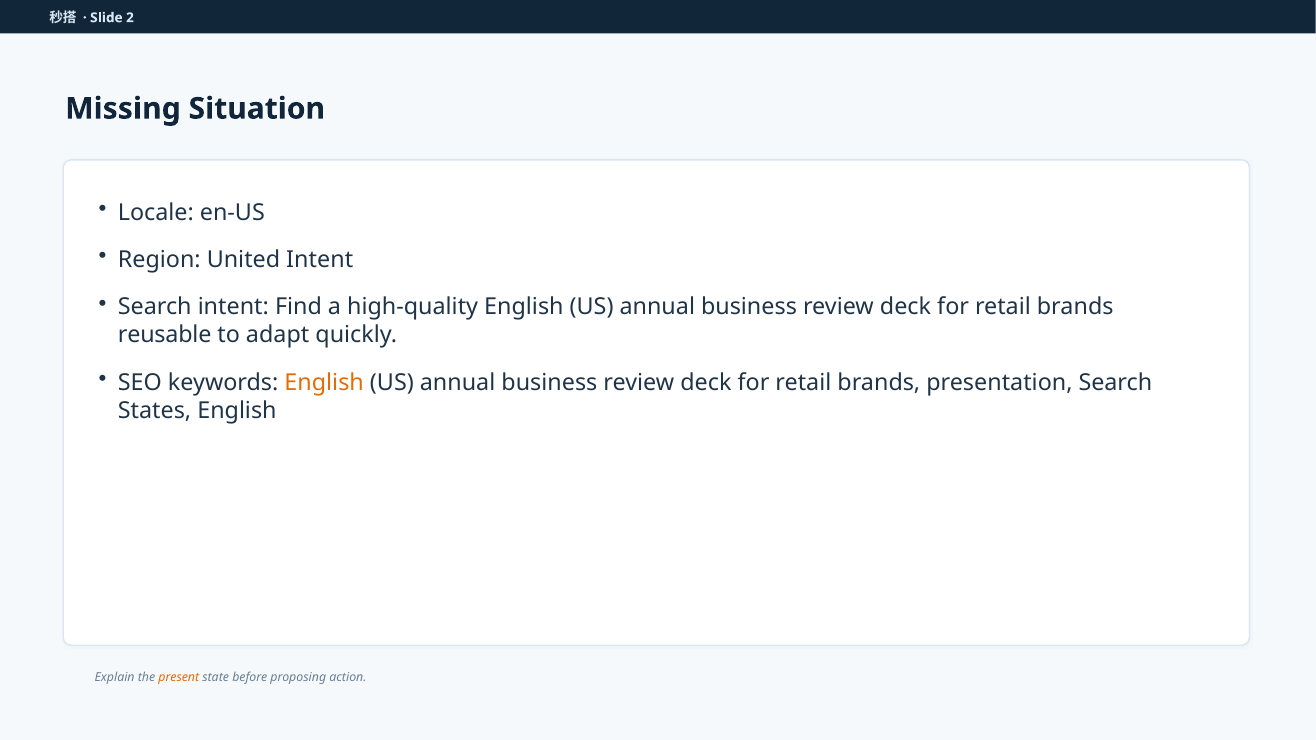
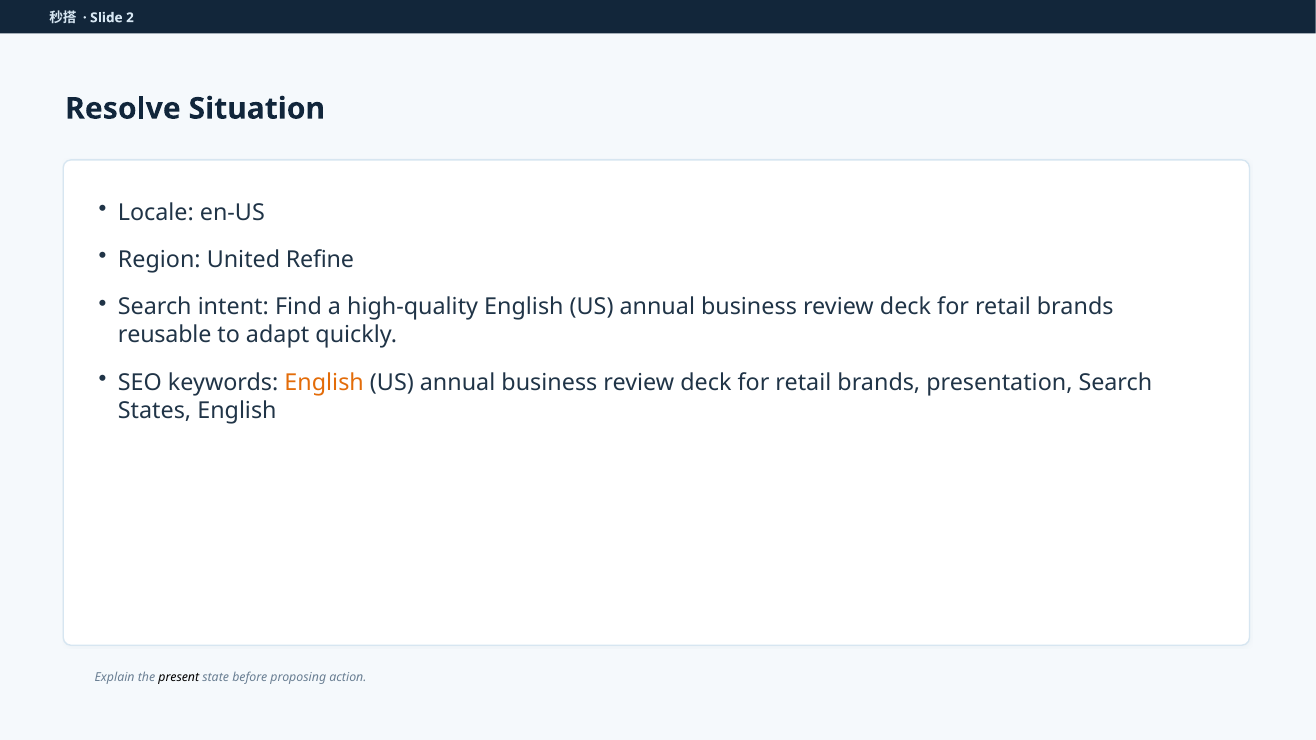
Missing: Missing -> Resolve
United Intent: Intent -> Refine
present colour: orange -> black
